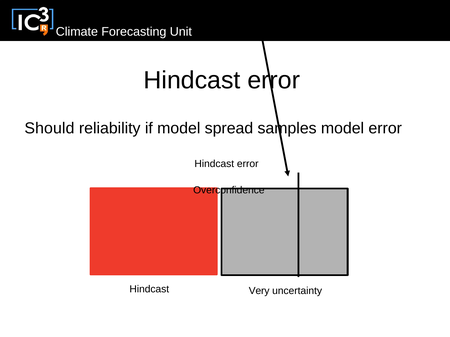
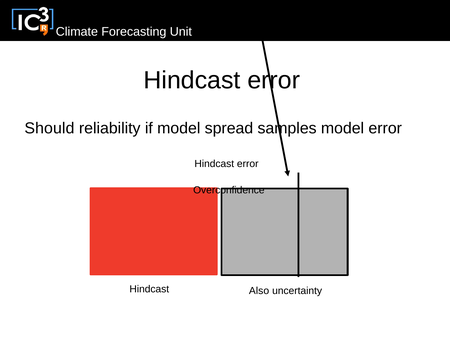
Very: Very -> Also
